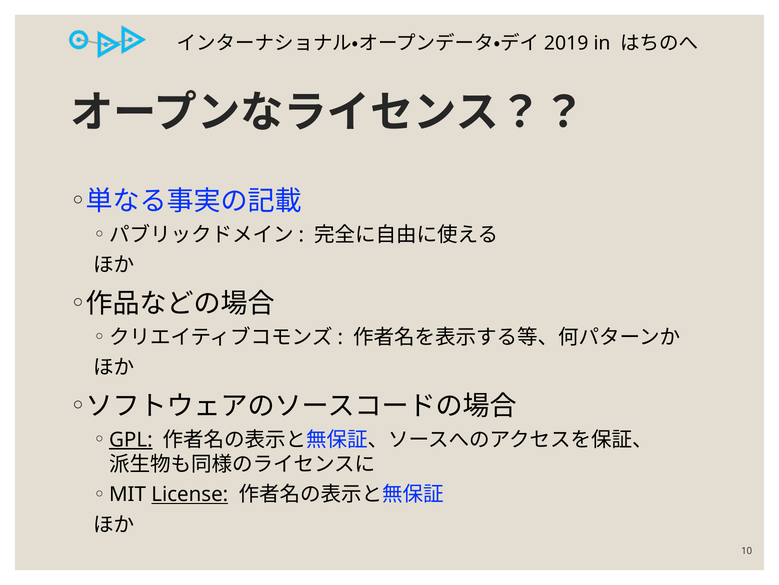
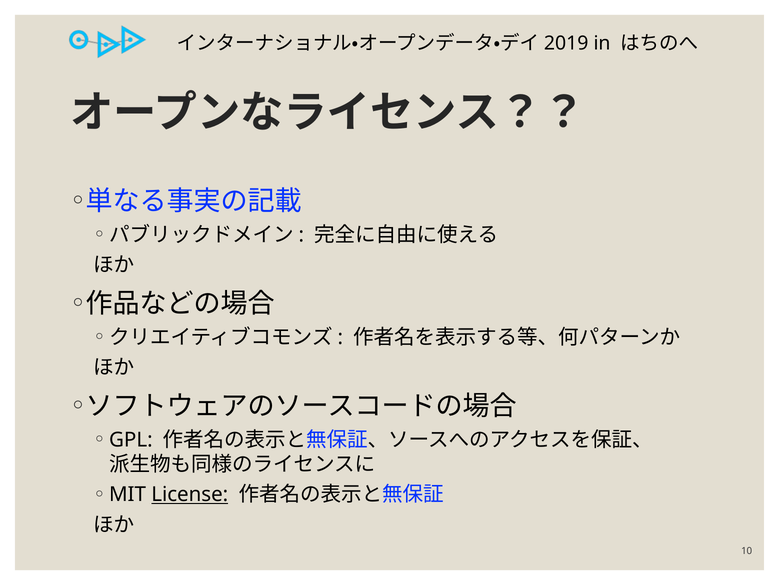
GPL underline: present -> none
